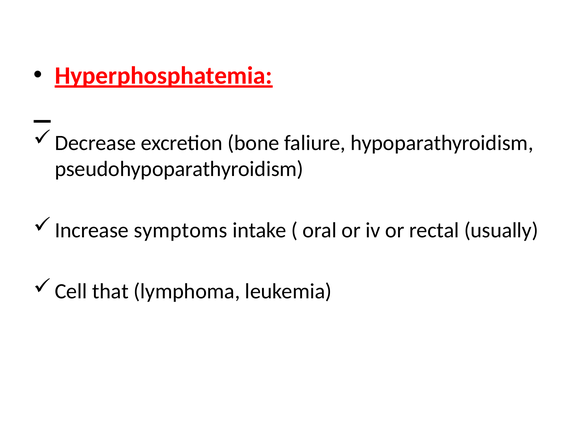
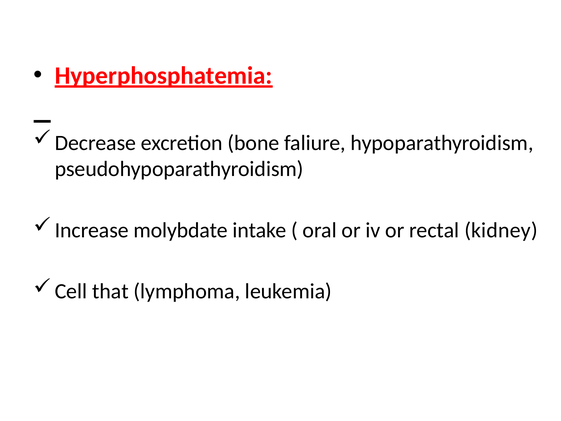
symptoms: symptoms -> molybdate
usually: usually -> kidney
